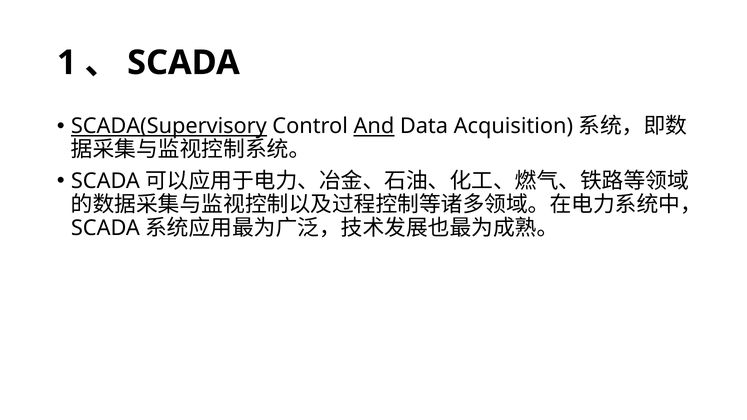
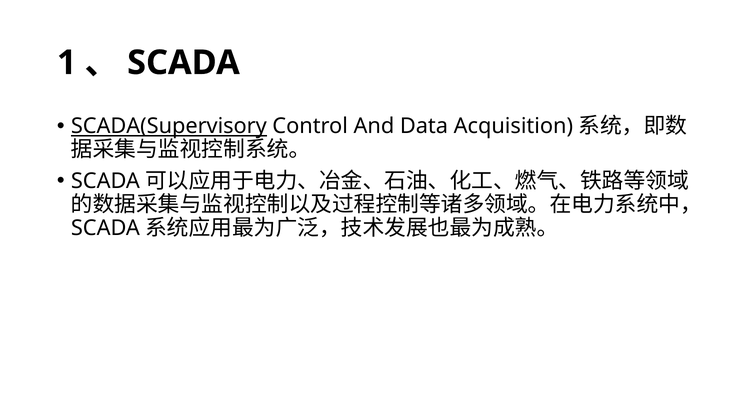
And underline: present -> none
